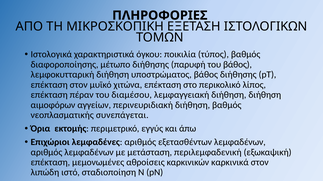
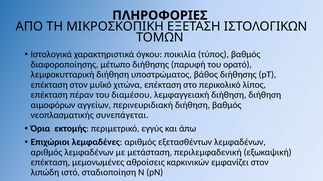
του βάθος: βάθος -> ορατό
καρκινικά: καρκινικά -> εμφανίζει
